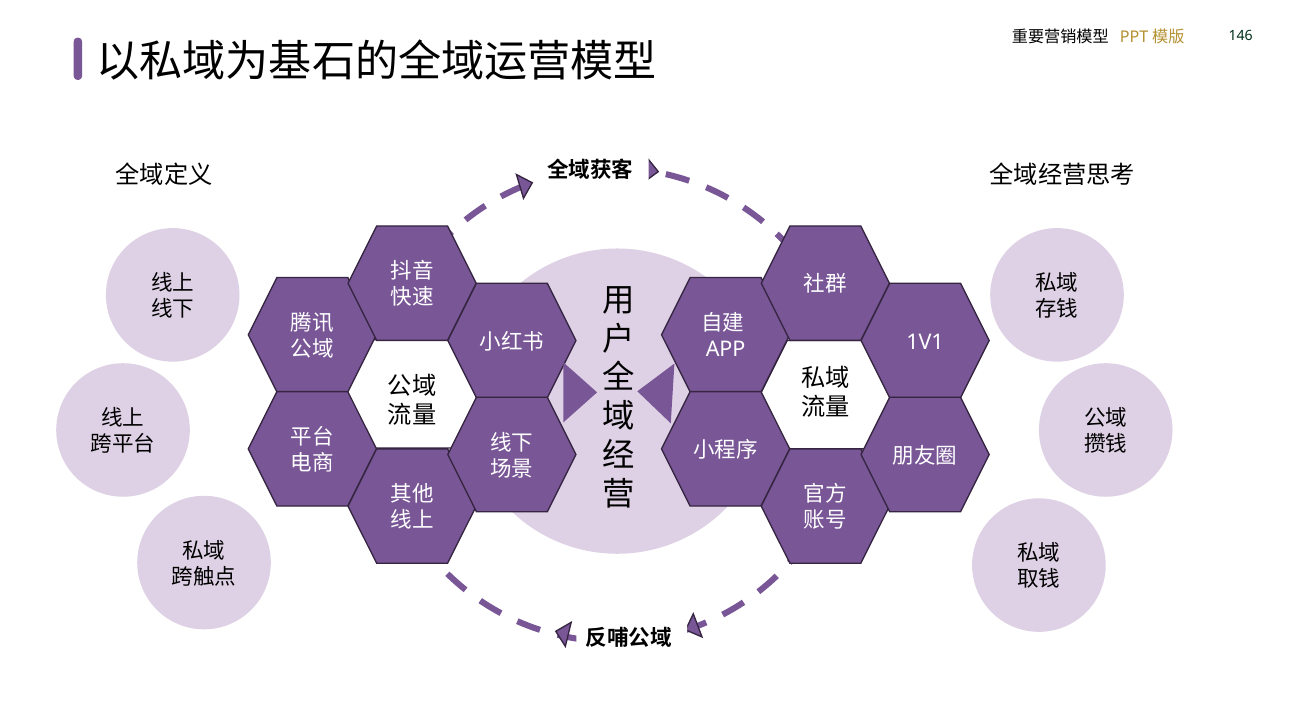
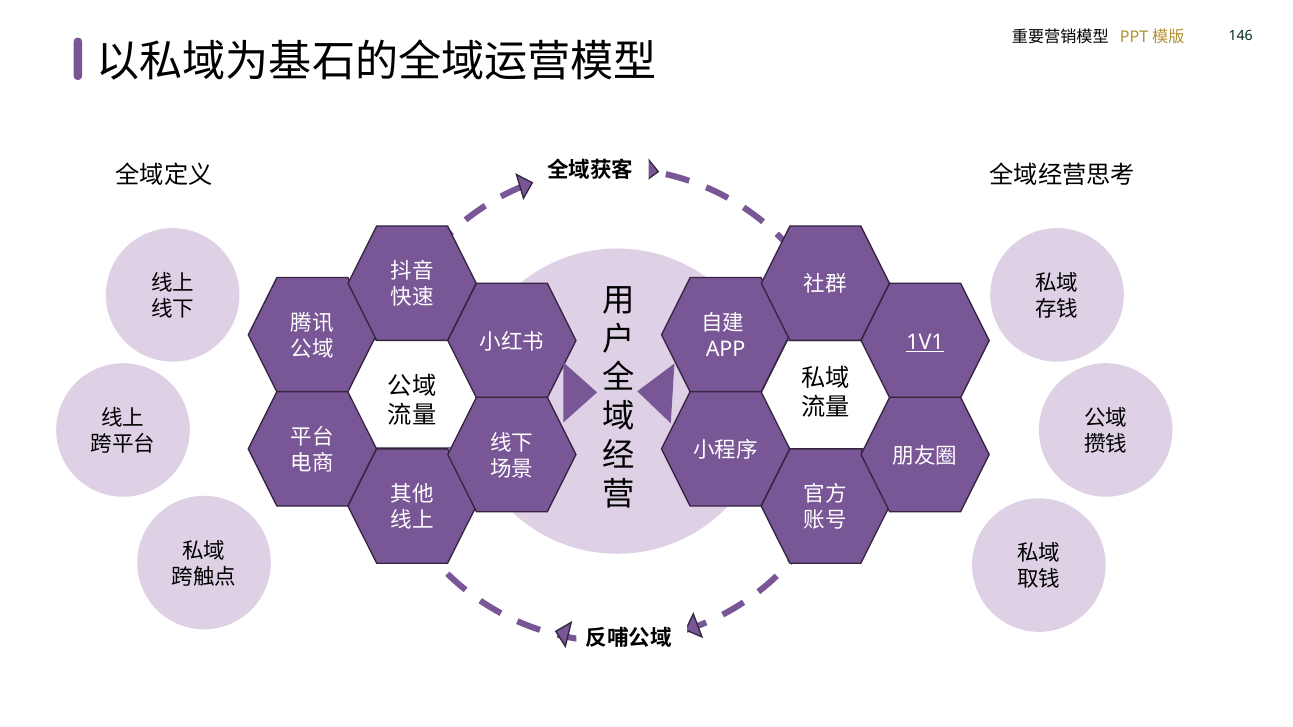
1V1 underline: none -> present
